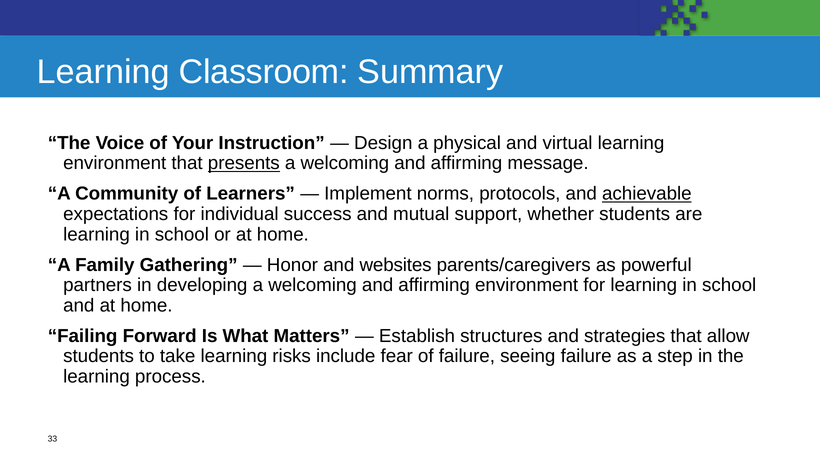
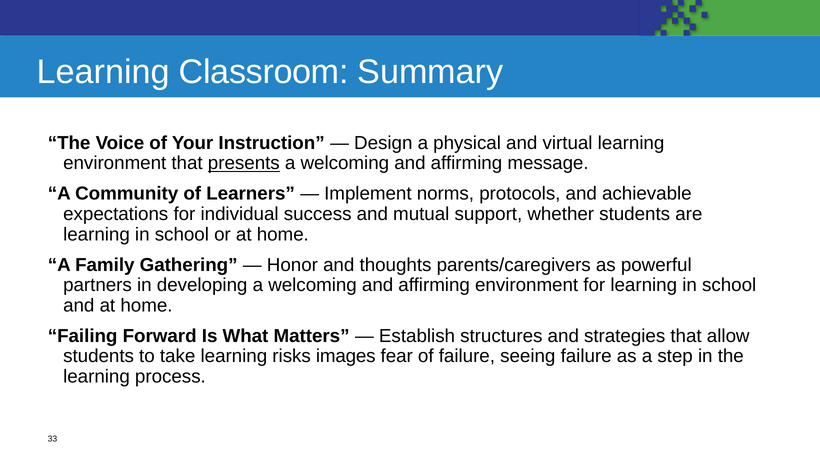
achievable underline: present -> none
websites: websites -> thoughts
include: include -> images
